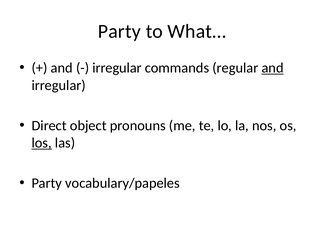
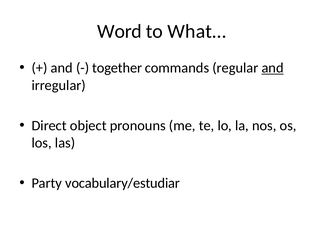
Party at (119, 31): Party -> Word
irregular at (117, 68): irregular -> together
los underline: present -> none
vocabulary/papeles: vocabulary/papeles -> vocabulary/estudiar
